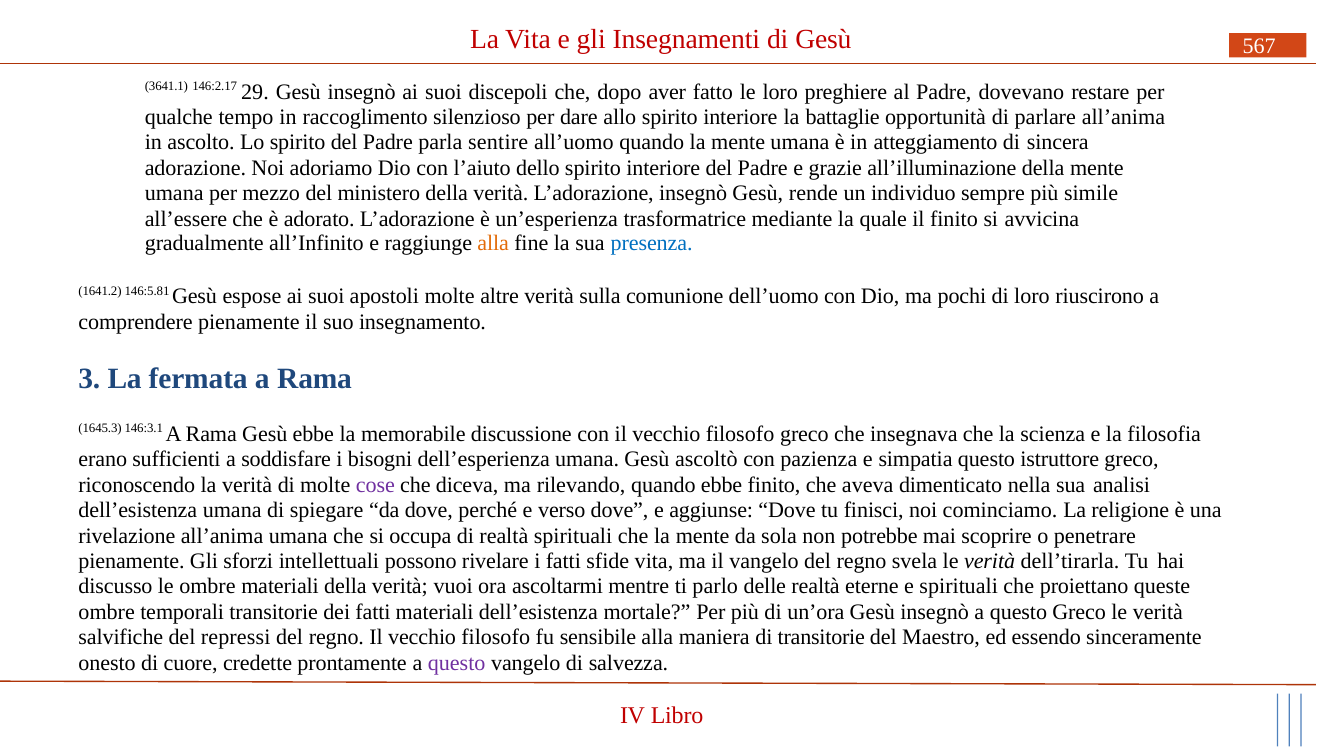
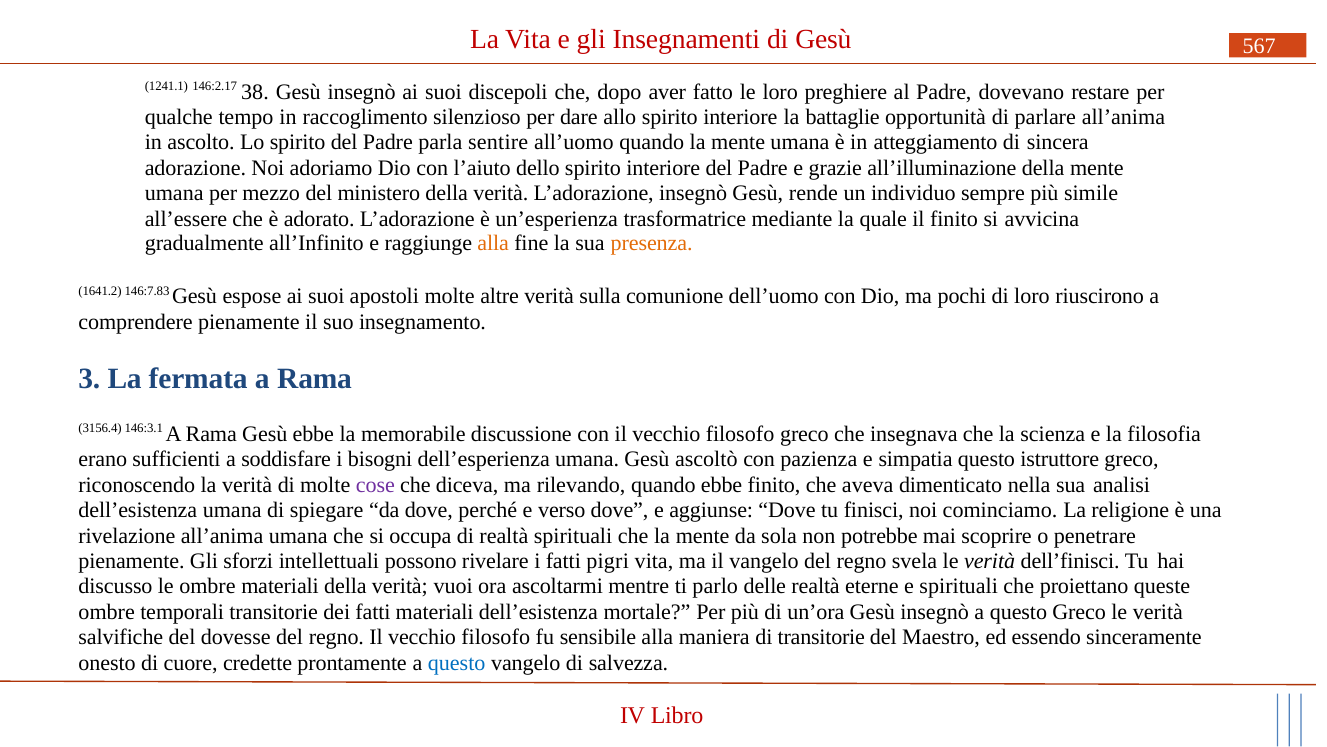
3641.1: 3641.1 -> 1241.1
29: 29 -> 38
presenza colour: blue -> orange
146:5.81: 146:5.81 -> 146:7.83
1645.3: 1645.3 -> 3156.4
sfide: sfide -> pigri
dell’tirarla: dell’tirarla -> dell’finisci
repressi: repressi -> dovesse
questo at (457, 663) colour: purple -> blue
